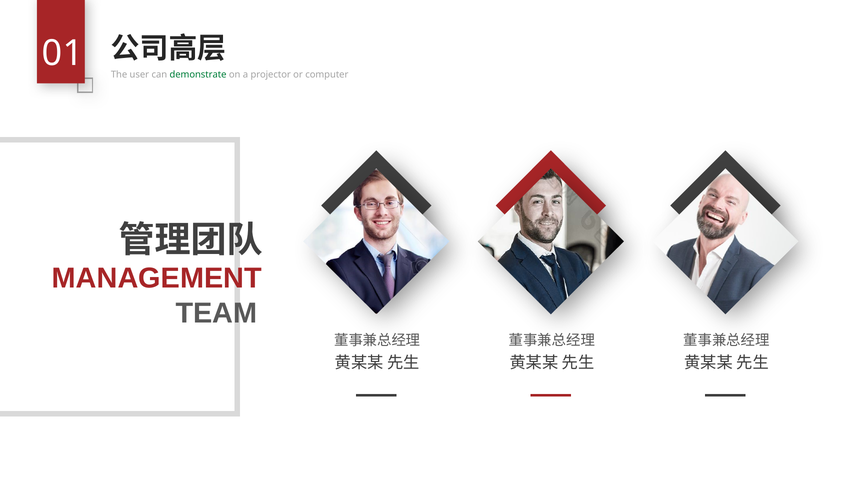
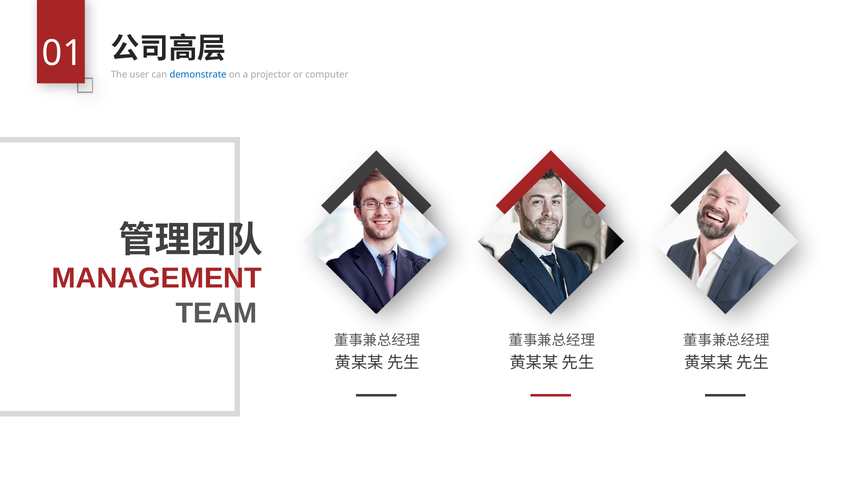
demonstrate colour: green -> blue
